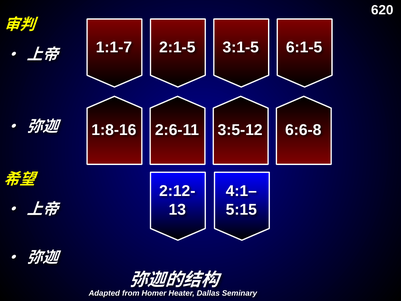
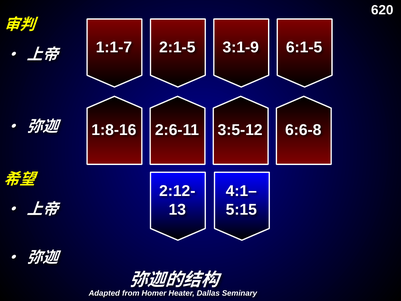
3:1-5: 3:1-5 -> 3:1-9
